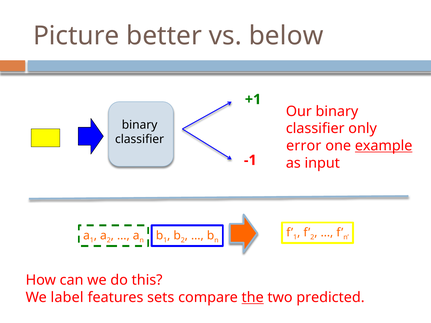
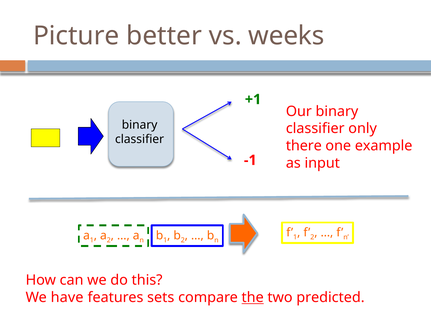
below: below -> weeks
error: error -> there
example underline: present -> none
label: label -> have
